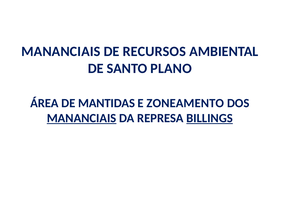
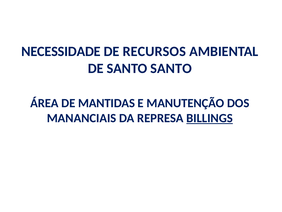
MANANCIAIS at (61, 51): MANANCIAIS -> NECESSIDADE
SANTO PLANO: PLANO -> SANTO
ZONEAMENTO: ZONEAMENTO -> MANUTENÇÃO
MANANCIAIS at (82, 118) underline: present -> none
